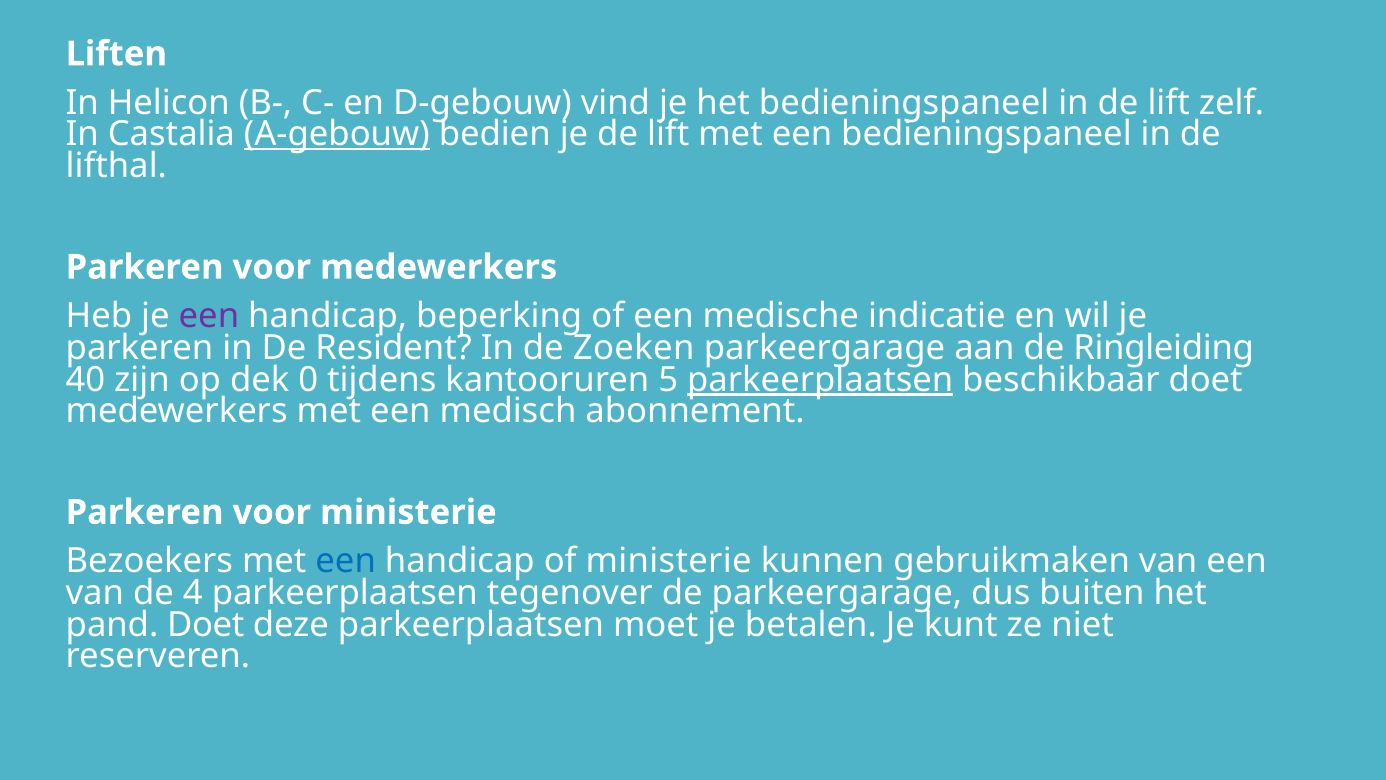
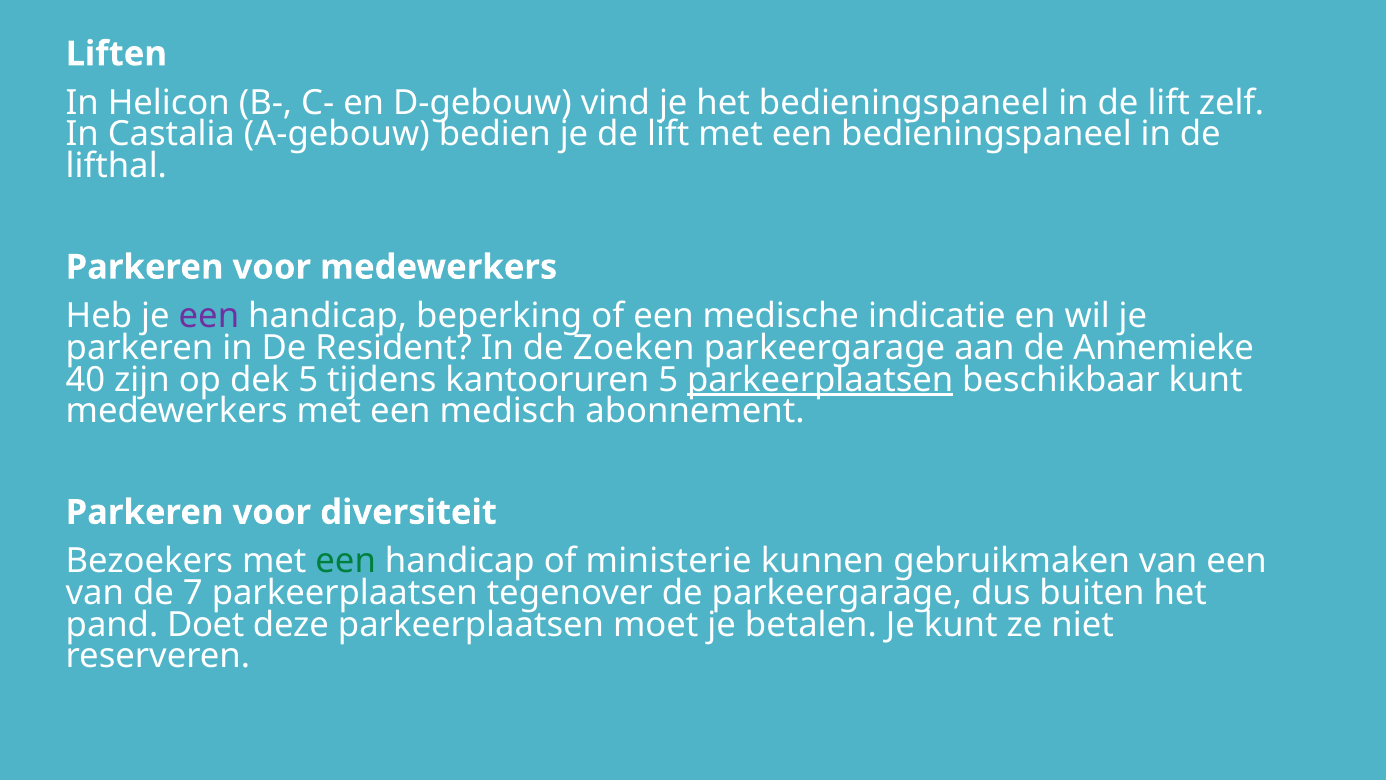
A-gebouw underline: present -> none
Ringleiding: Ringleiding -> Annemieke
dek 0: 0 -> 5
beschikbaar doet: doet -> kunt
voor ministerie: ministerie -> diversiteit
een at (346, 561) colour: blue -> green
4: 4 -> 7
